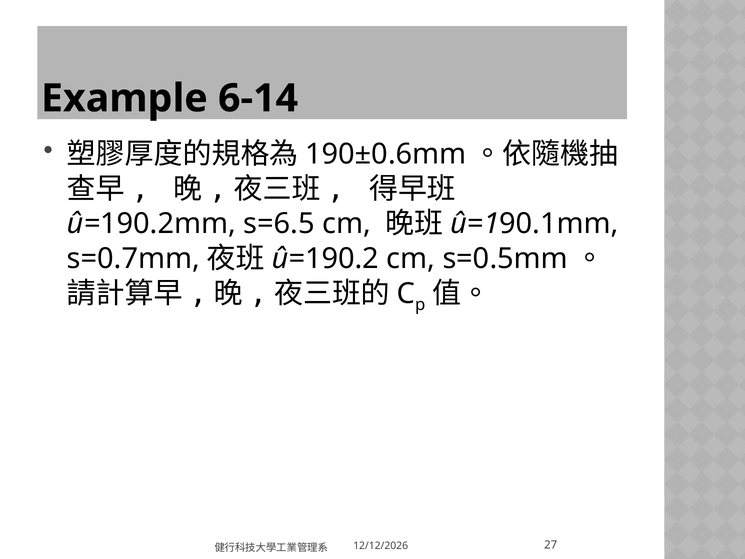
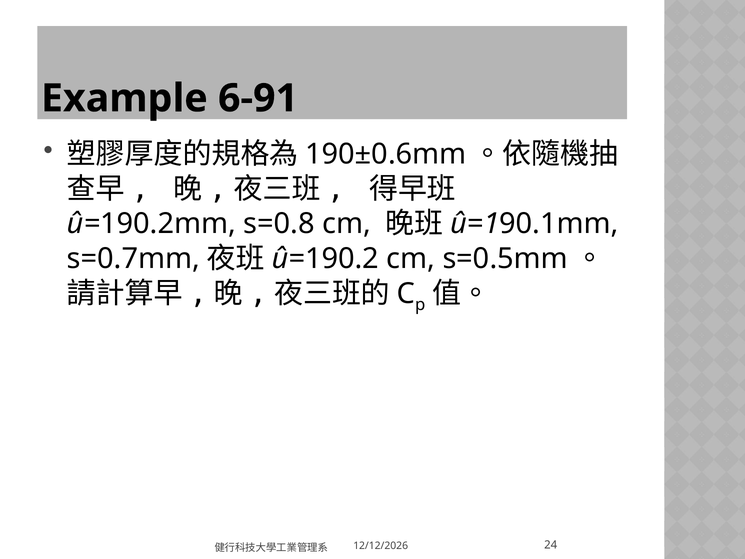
6-14: 6-14 -> 6-91
s=6.5: s=6.5 -> s=0.8
27: 27 -> 24
